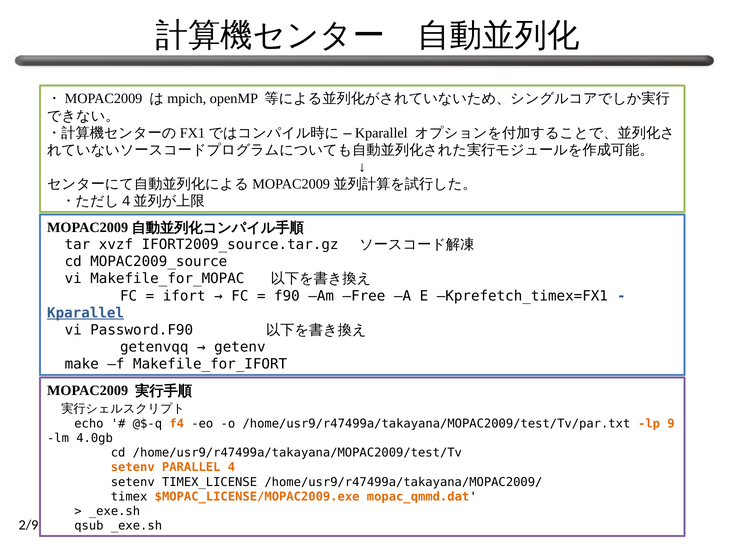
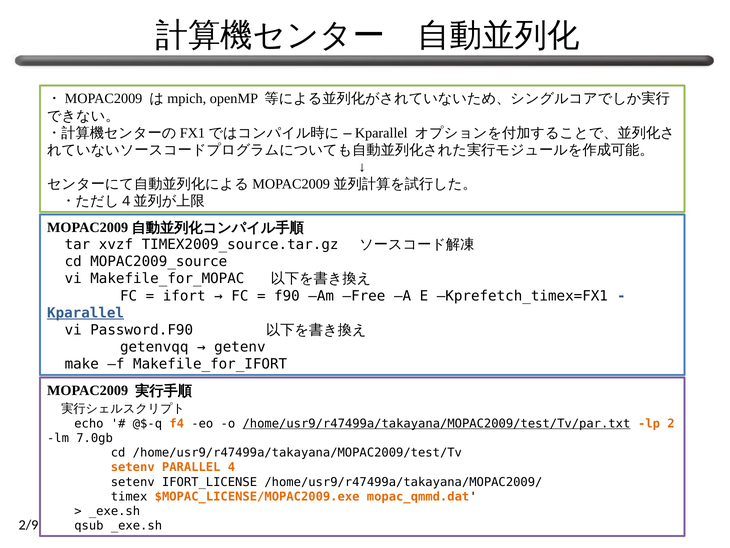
IFORT2009_source.tar.gz: IFORT2009_source.tar.gz -> TIMEX2009_source.tar.gz
/home/usr9/r47499a/takayana/MOPAC2009/test/Tv/par.txt underline: none -> present
9: 9 -> 2
4.0gb: 4.0gb -> 7.0gb
TIMEX_LICENSE: TIMEX_LICENSE -> IFORT_LICENSE
